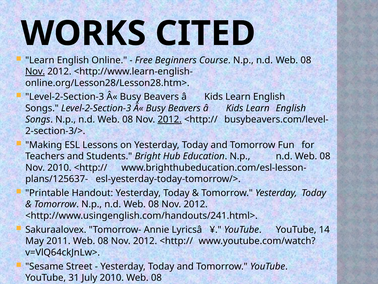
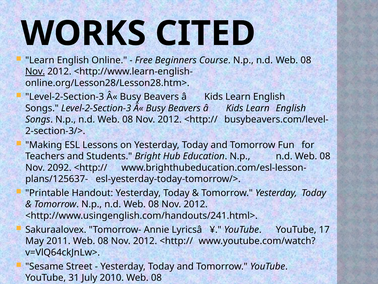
2012 at (170, 119) underline: present -> none
Nov 2010: 2010 -> 2092
14: 14 -> 17
